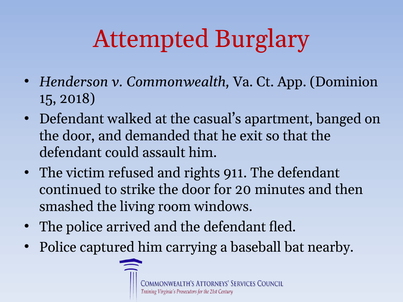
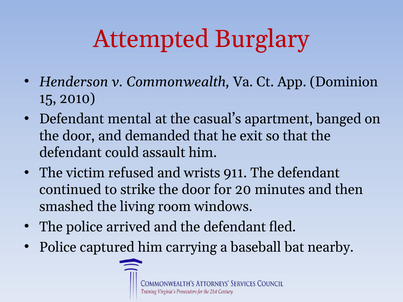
2018: 2018 -> 2010
walked: walked -> mental
rights: rights -> wrists
